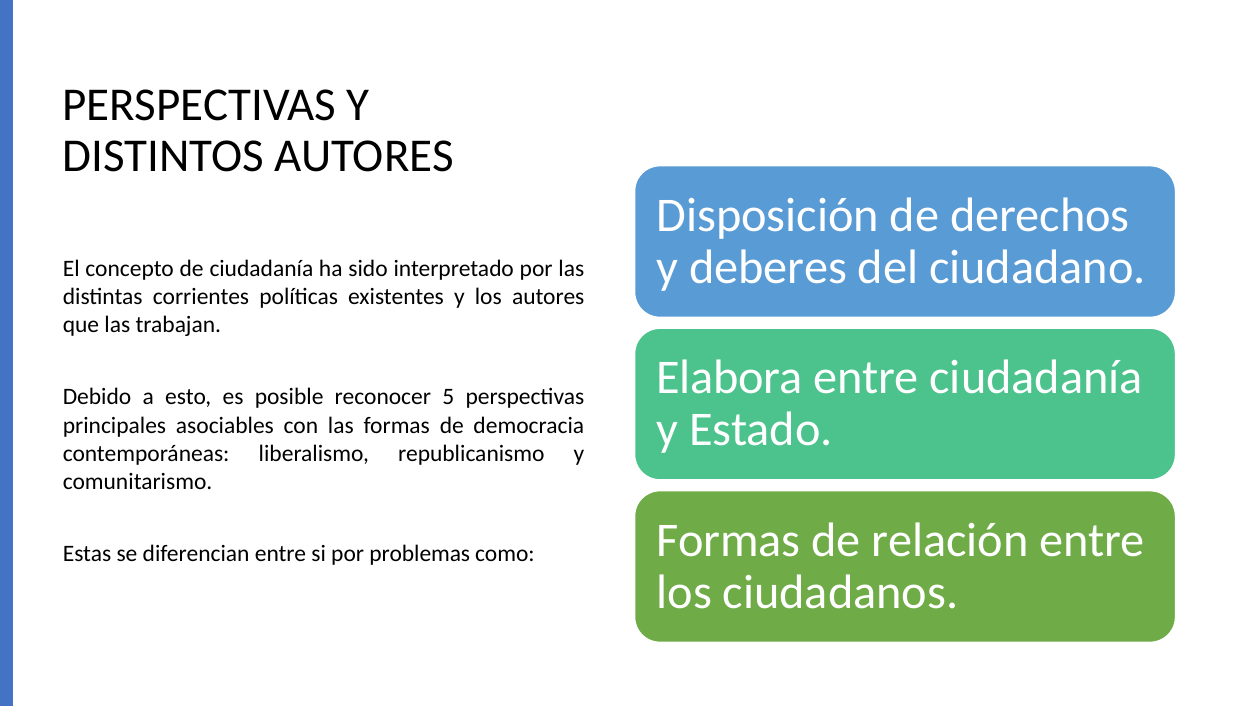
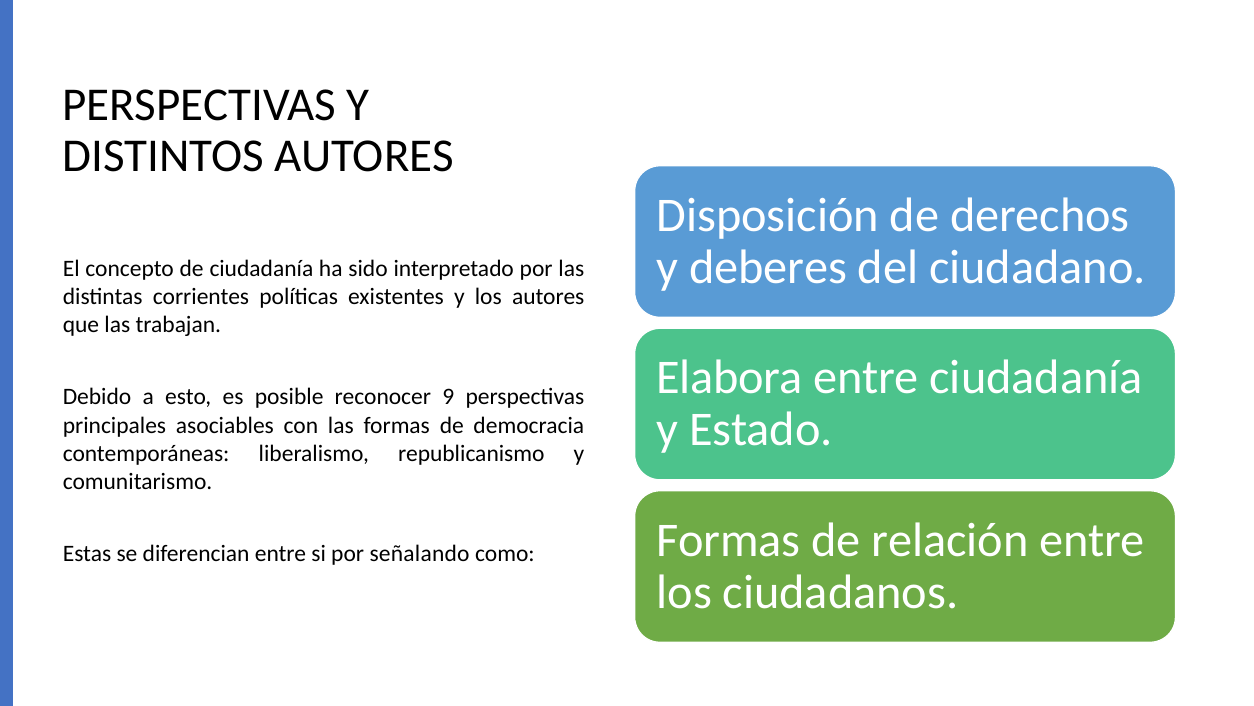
5: 5 -> 9
problemas: problemas -> señalando
